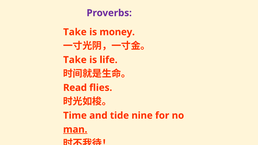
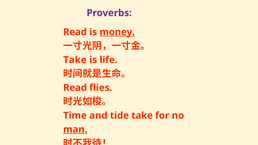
Take at (75, 32): Take -> Read
money underline: none -> present
tide nine: nine -> take
